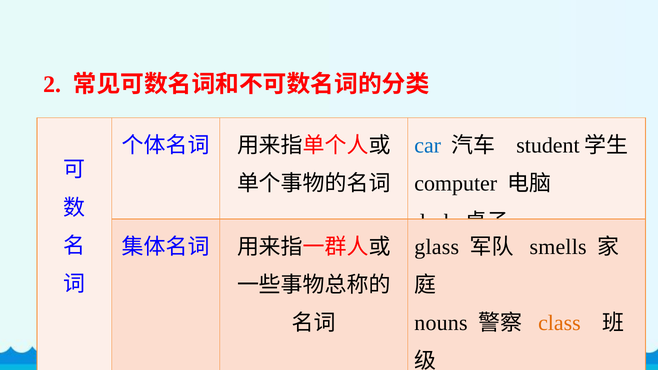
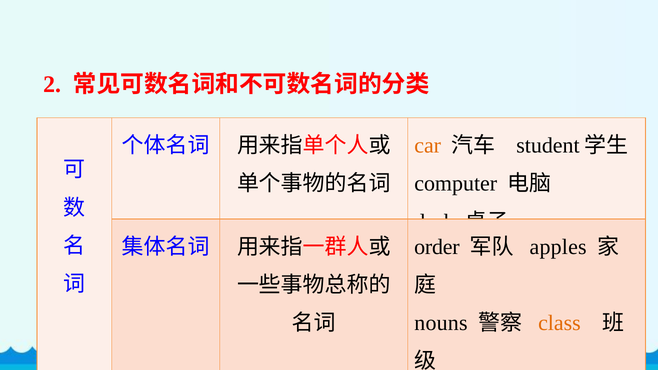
car colour: blue -> orange
glass: glass -> order
smells: smells -> apples
